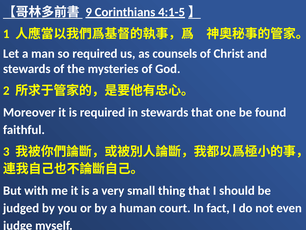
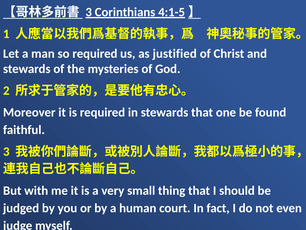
9 at (89, 12): 9 -> 3
counsels: counsels -> justified
